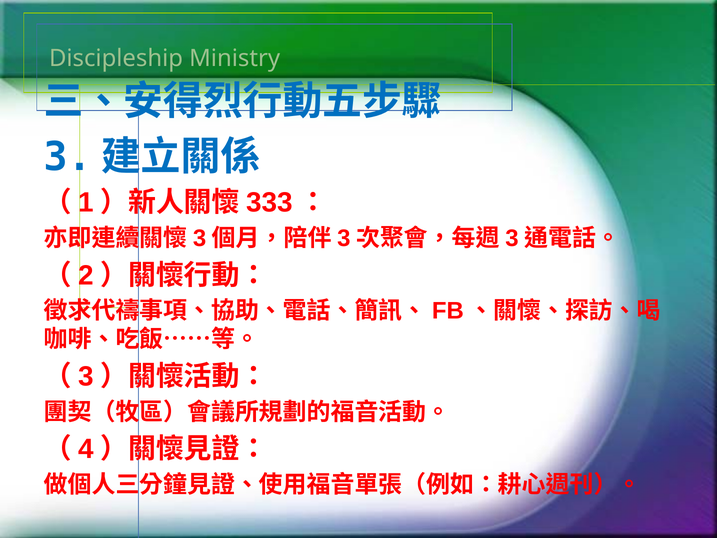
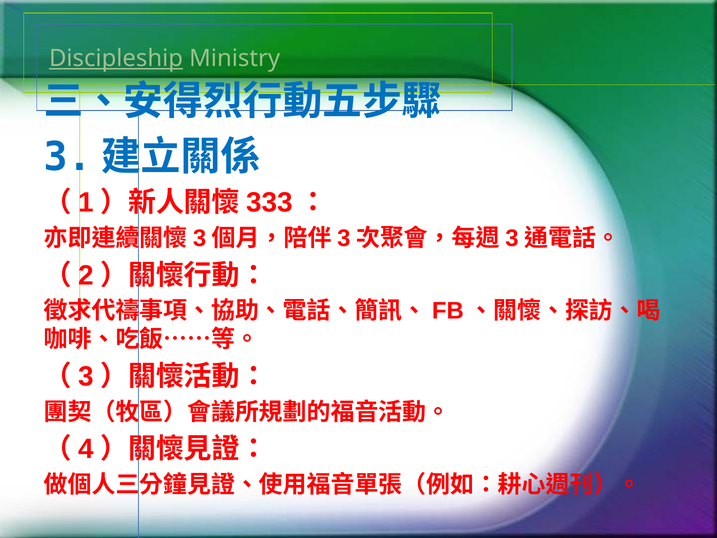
Discipleship underline: none -> present
